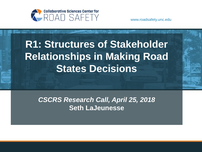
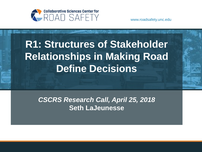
States: States -> Define
